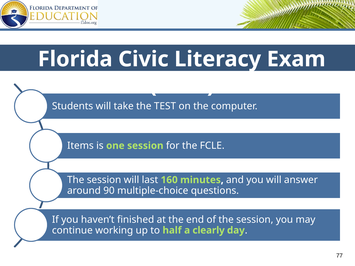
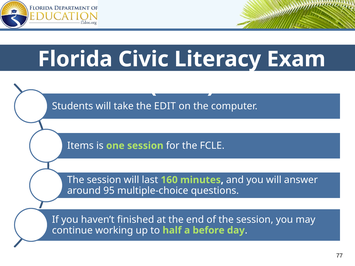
TEST: TEST -> EDIT
90: 90 -> 95
clearly: clearly -> before
